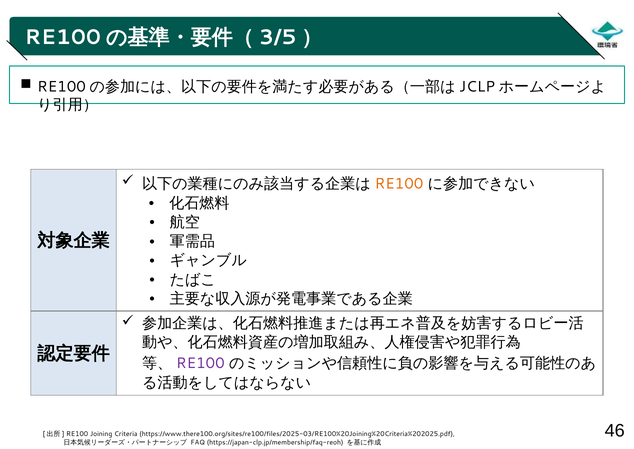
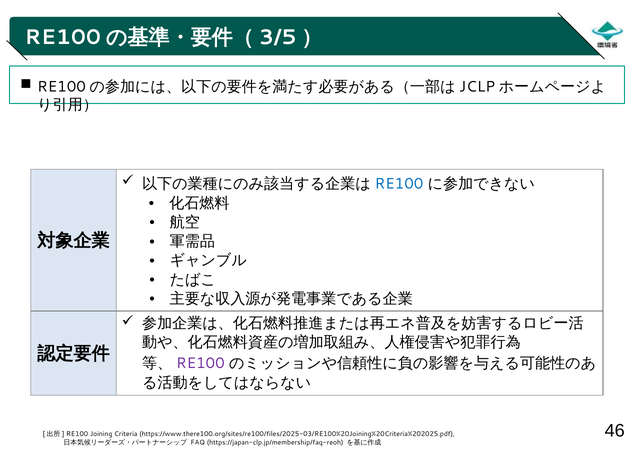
RE100 at (399, 183) colour: orange -> blue
